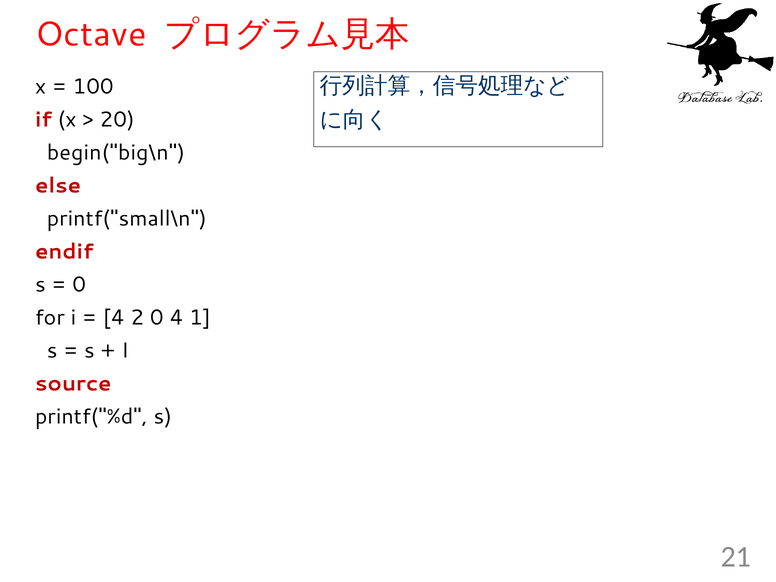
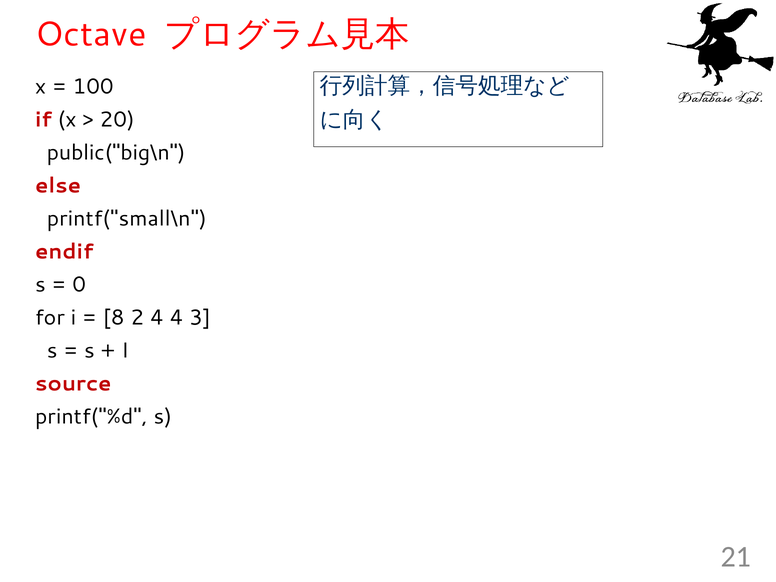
begin("big\n: begin("big\n -> public("big\n
4 at (114, 318): 4 -> 8
2 0: 0 -> 4
1: 1 -> 3
